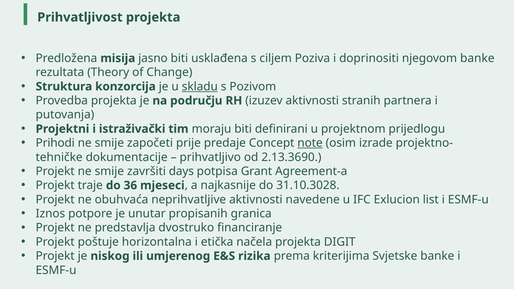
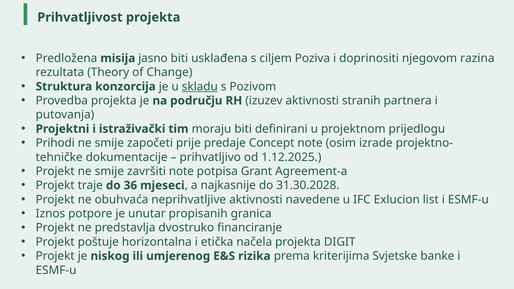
njegovom banke: banke -> razina
note at (310, 143) underline: present -> none
2.13.3690: 2.13.3690 -> 1.12.2025
završiti days: days -> note
31.10.3028: 31.10.3028 -> 31.30.2028
